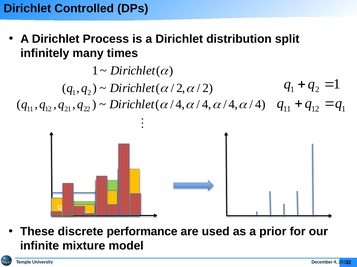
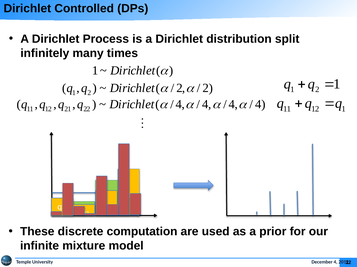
performance: performance -> computation
